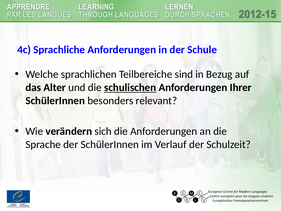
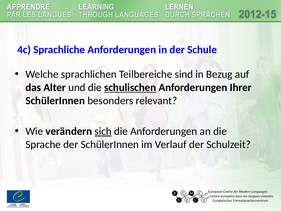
sich underline: none -> present
